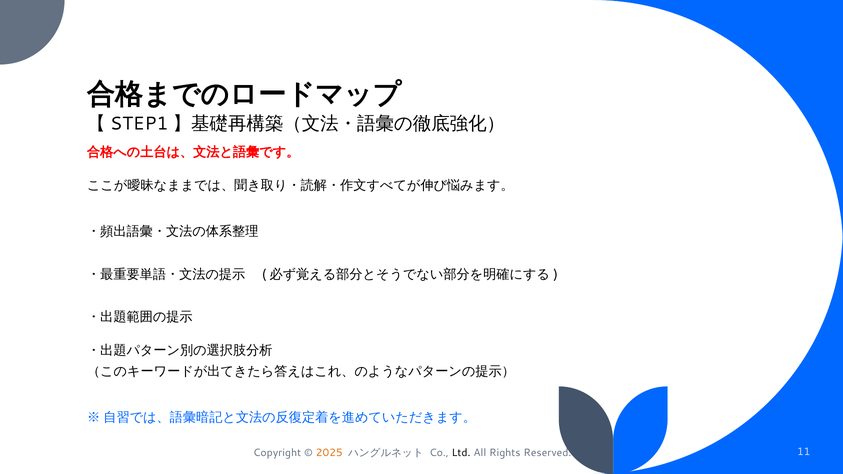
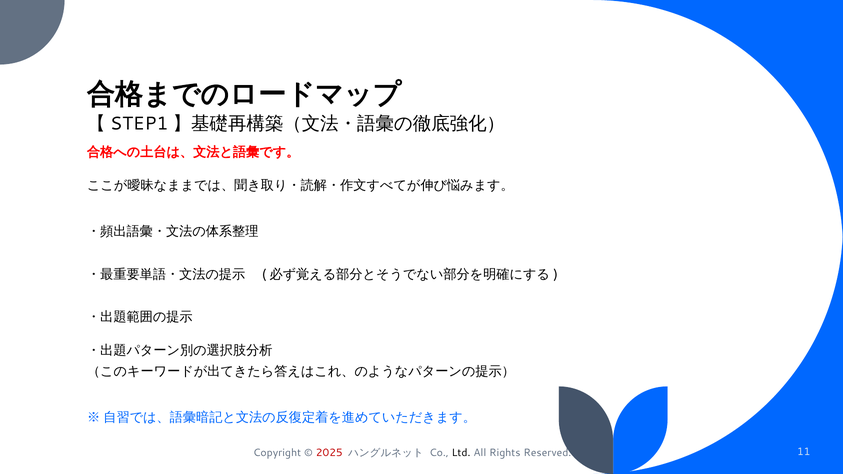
2025 colour: orange -> red
